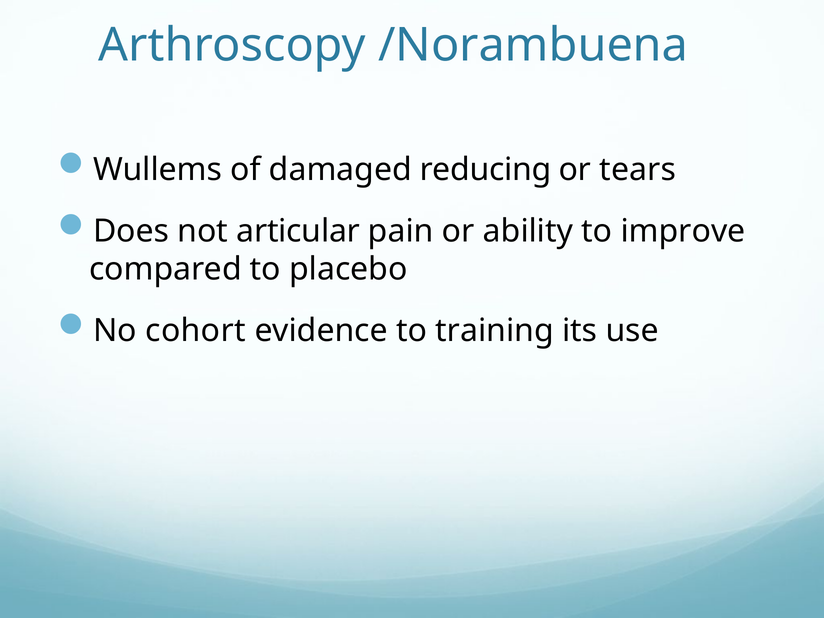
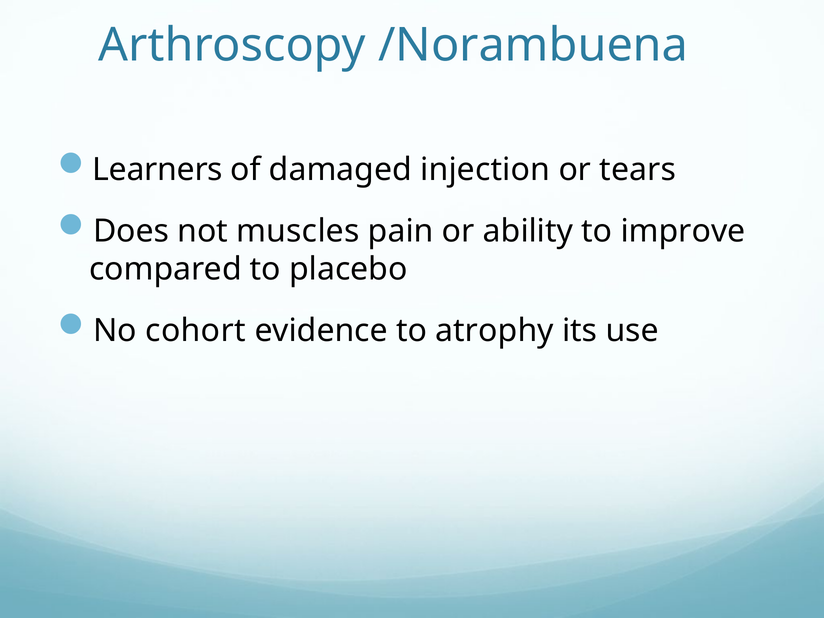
Wullems: Wullems -> Learners
reducing: reducing -> injection
articular: articular -> muscles
training: training -> atrophy
